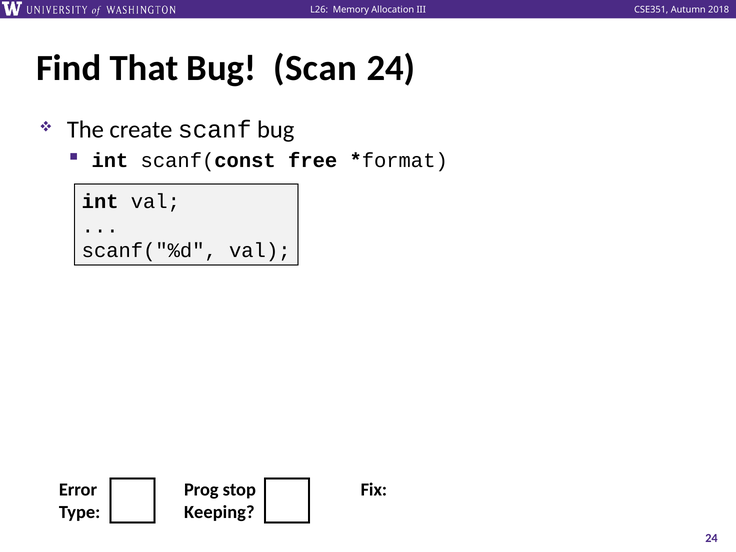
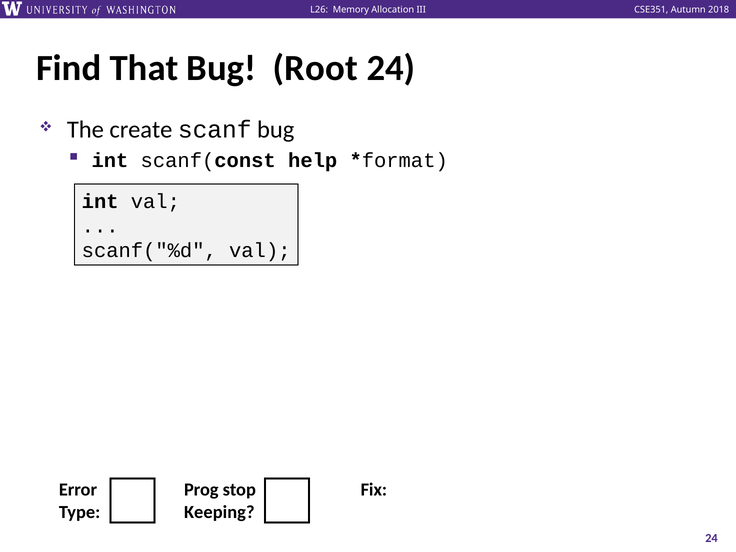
Scan: Scan -> Root
free: free -> help
